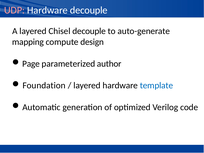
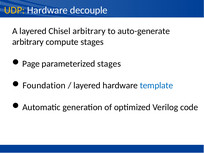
UDP colour: pink -> yellow
Chisel decouple: decouple -> arbitrary
mapping at (28, 42): mapping -> arbitrary
design at (92, 42): design -> stages
parameterized author: author -> stages
